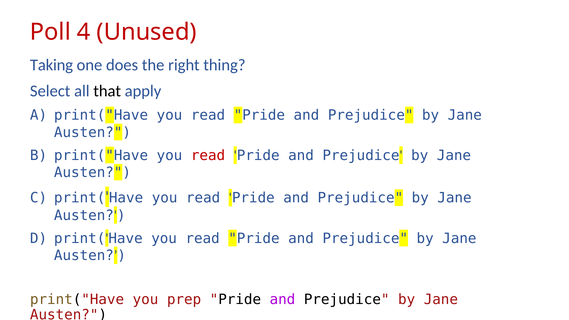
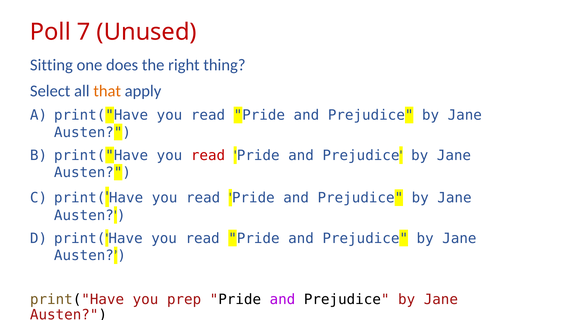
4: 4 -> 7
Taking: Taking -> Sitting
that colour: black -> orange
